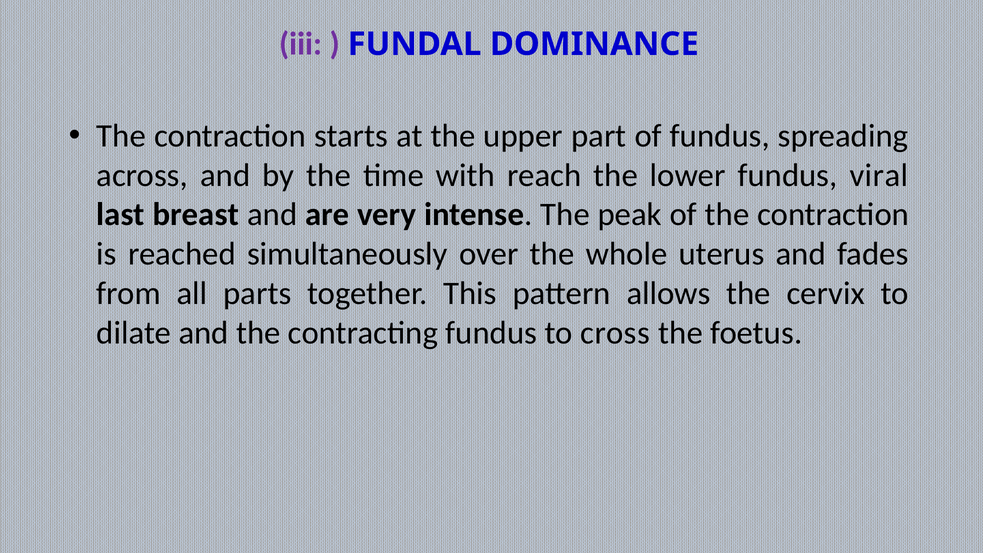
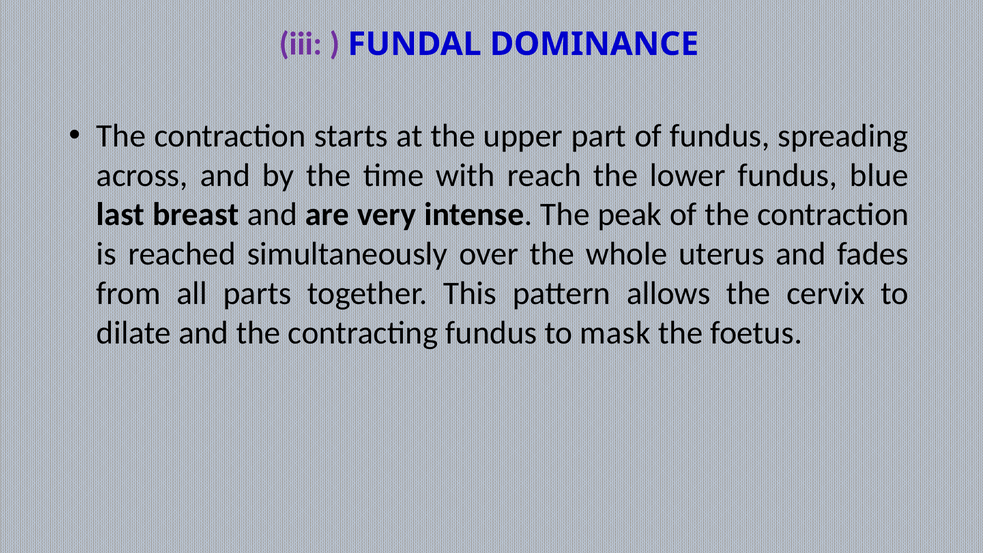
viral: viral -> blue
cross: cross -> mask
